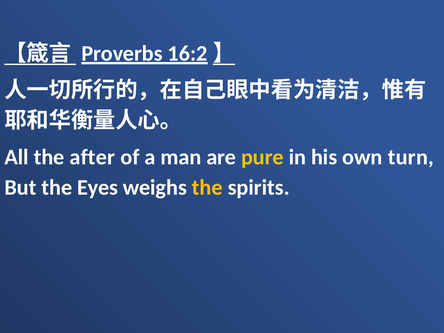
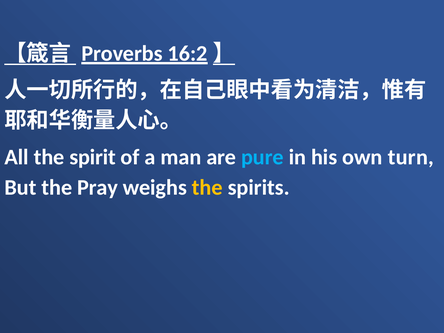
after: after -> spirit
pure colour: yellow -> light blue
Eyes: Eyes -> Pray
